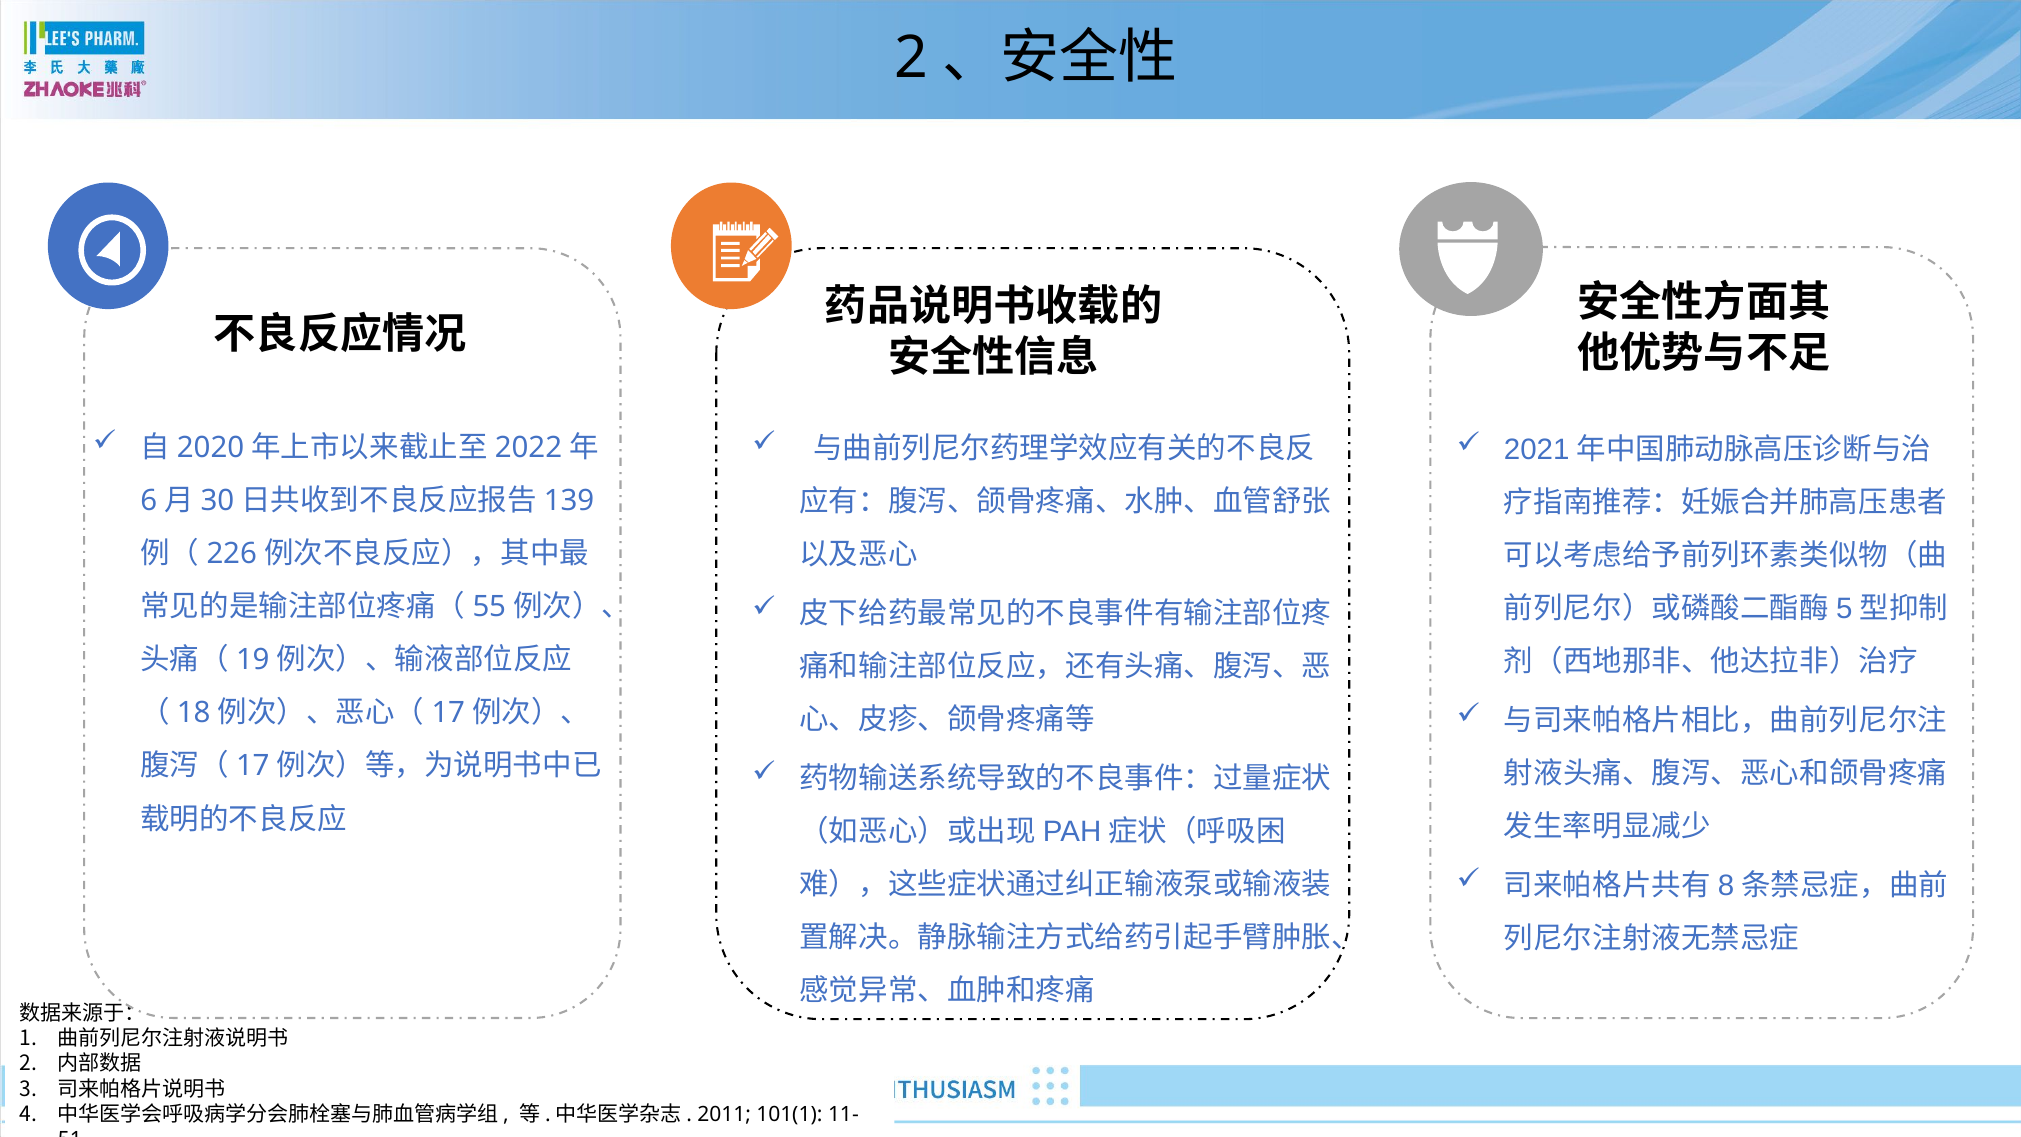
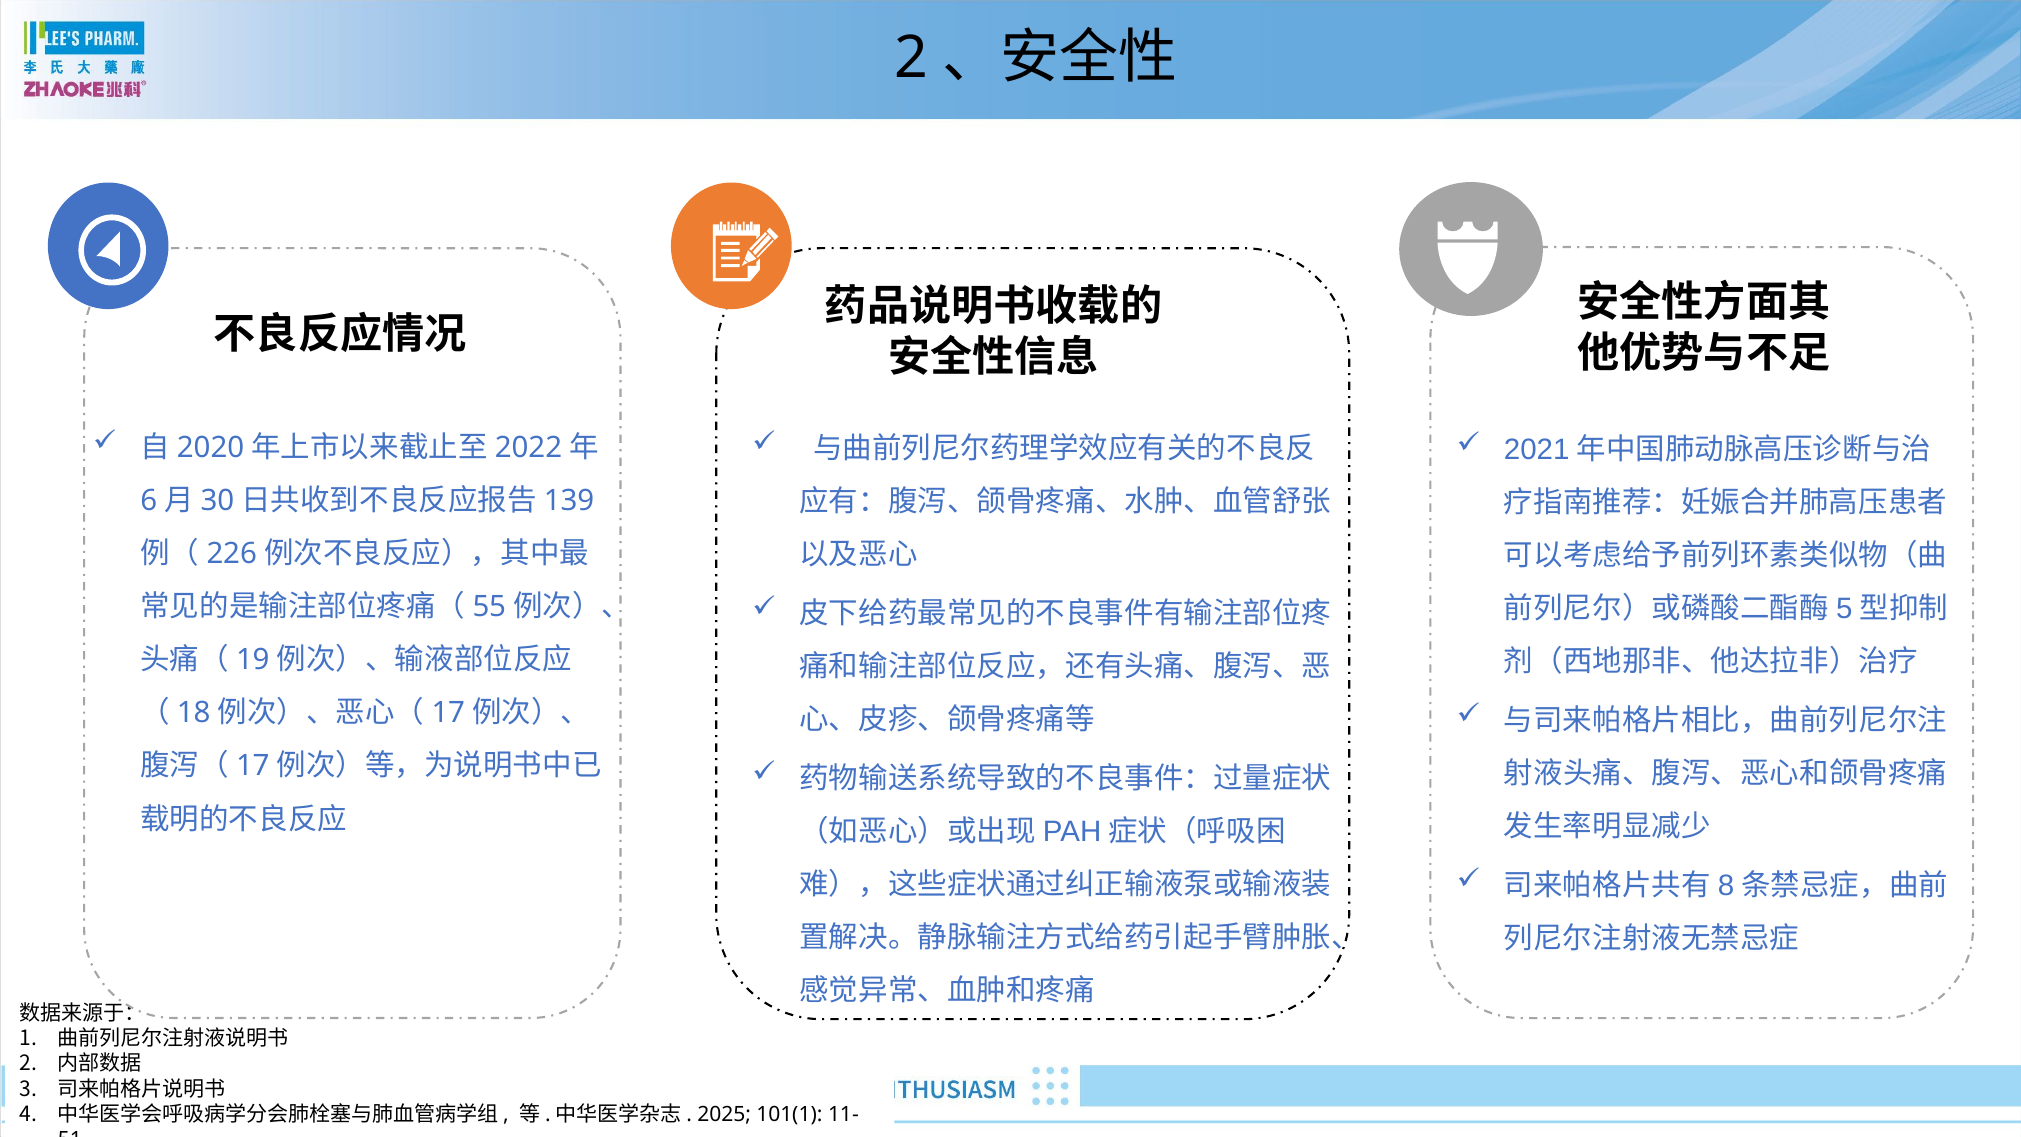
2011: 2011 -> 2025
